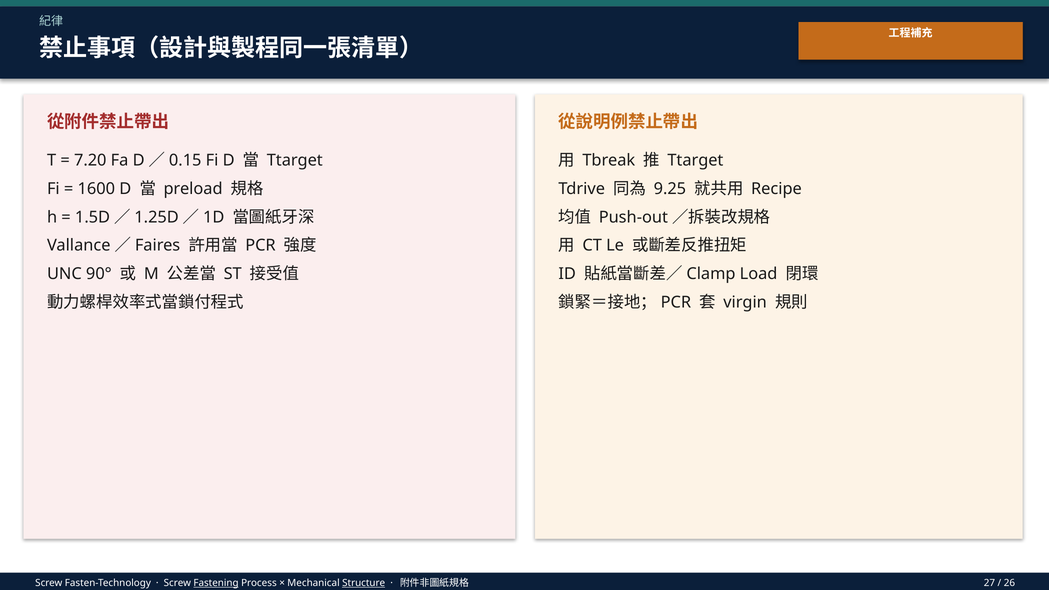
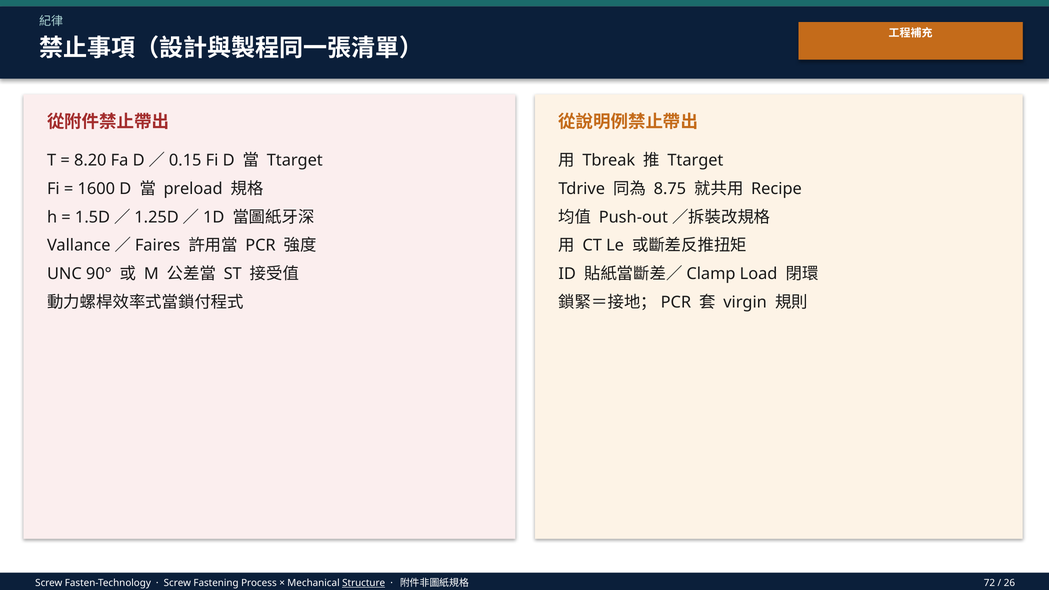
7.20: 7.20 -> 8.20
9.25: 9.25 -> 8.75
Fastening underline: present -> none
27: 27 -> 72
